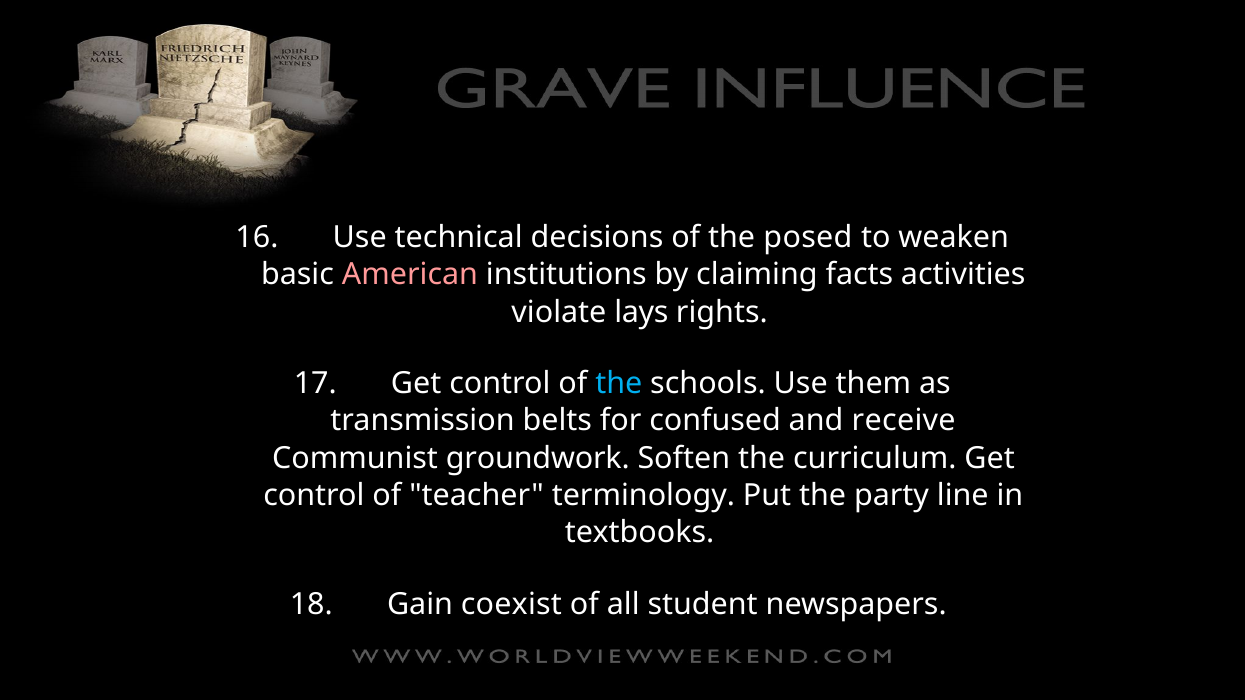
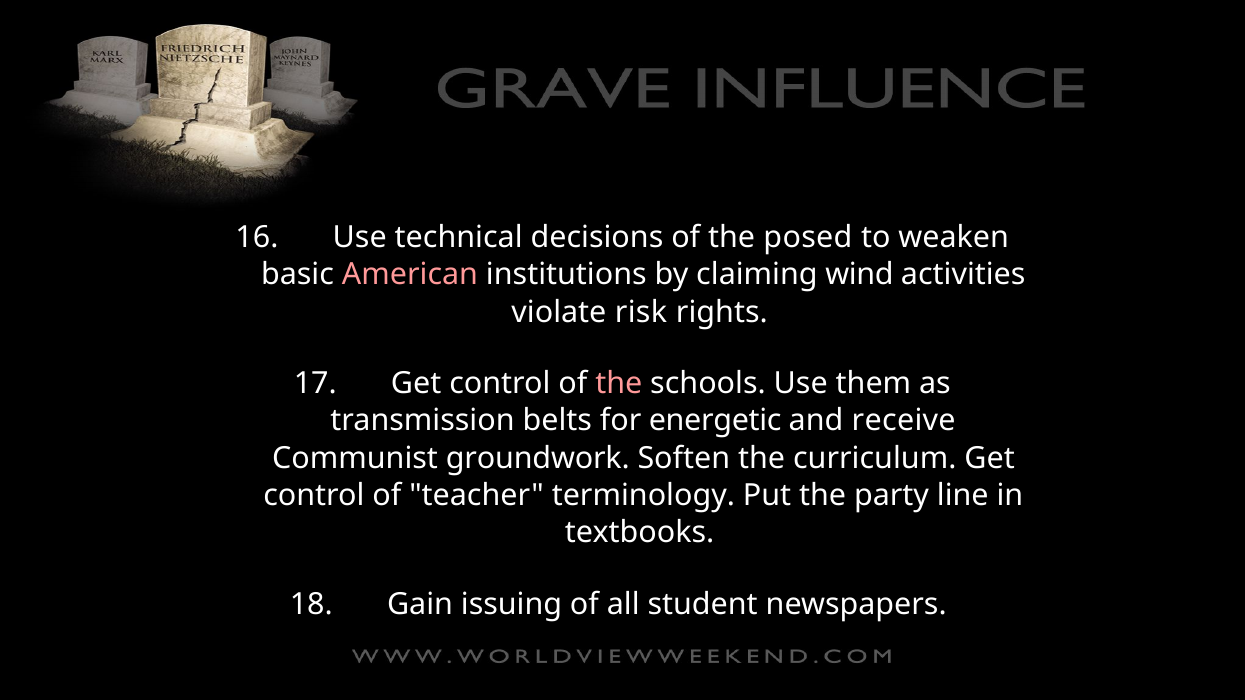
facts: facts -> wind
lays: lays -> risk
the at (619, 383) colour: light blue -> pink
confused: confused -> energetic
coexist: coexist -> issuing
